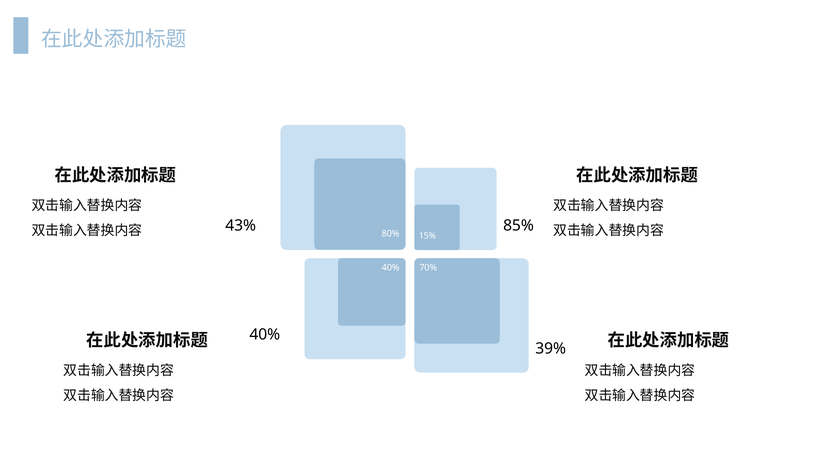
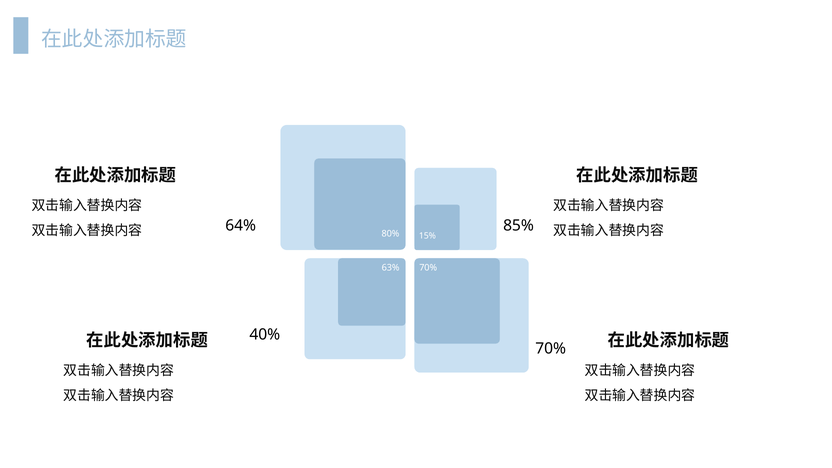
43%: 43% -> 64%
40% at (391, 268): 40% -> 63%
39% at (551, 348): 39% -> 70%
